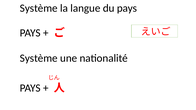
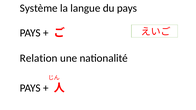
Système at (39, 58): Système -> Relation
